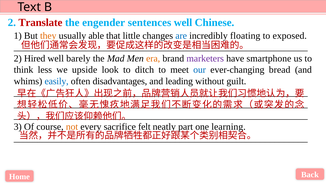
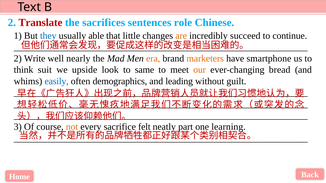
engender: engender -> sacrifices
sentences well: well -> role
they colour: orange -> blue
are colour: blue -> orange
floating: floating -> succeed
exposed: exposed -> continue
Hired: Hired -> Write
barely: barely -> nearly
marketers colour: purple -> orange
less: less -> suit
ditch: ditch -> same
our colour: blue -> orange
disadvantages: disadvantages -> demographics
